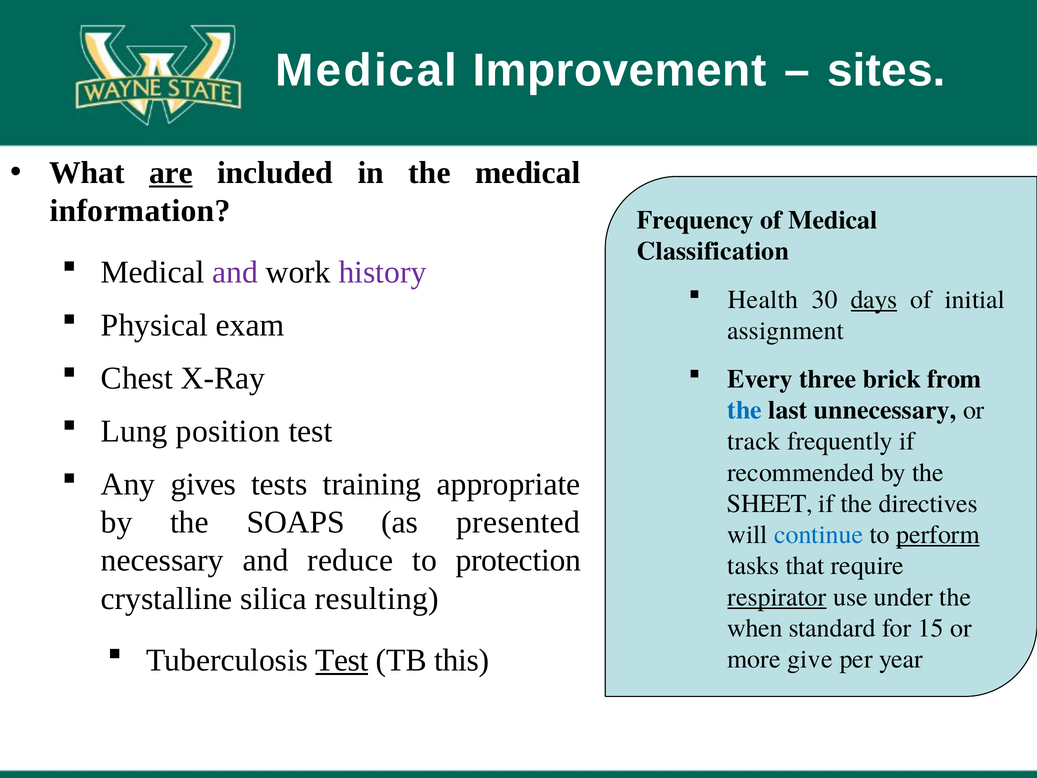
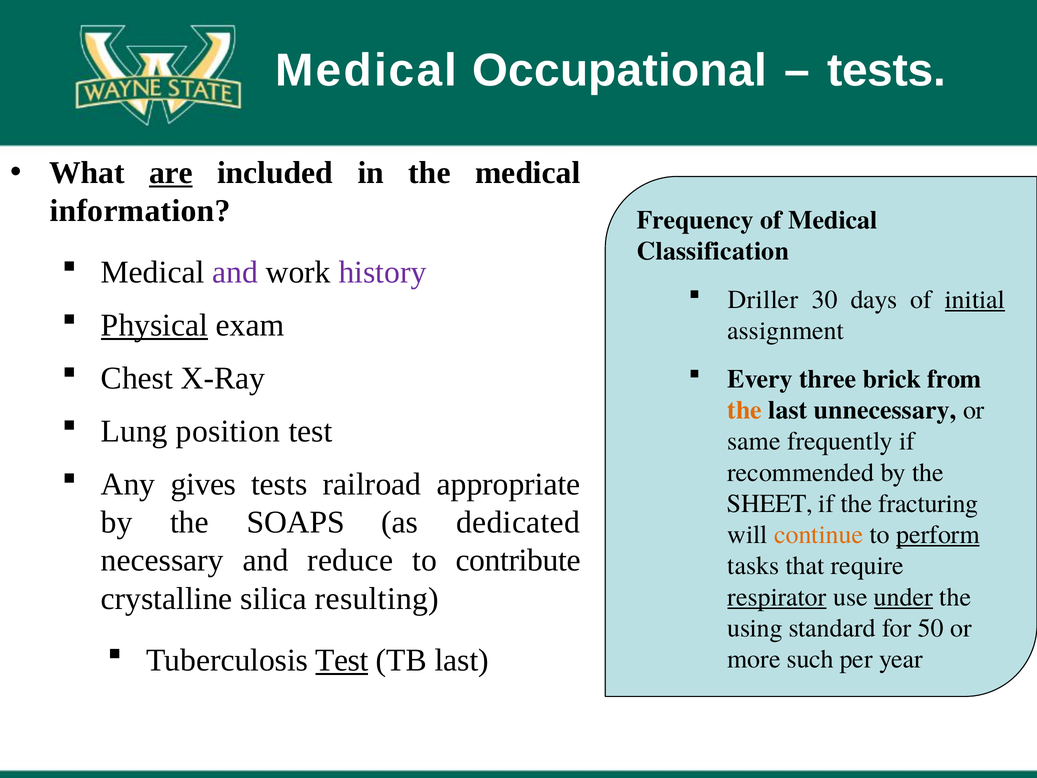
Improvement: Improvement -> Occupational
sites at (886, 71): sites -> tests
Health: Health -> Driller
days underline: present -> none
initial underline: none -> present
Physical underline: none -> present
the at (745, 410) colour: blue -> orange
track: track -> same
training: training -> railroad
directives: directives -> fracturing
presented: presented -> dedicated
continue colour: blue -> orange
protection: protection -> contribute
under underline: none -> present
when: when -> using
15: 15 -> 50
TB this: this -> last
give: give -> such
